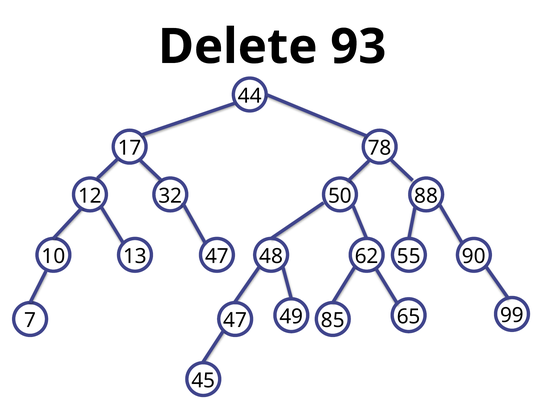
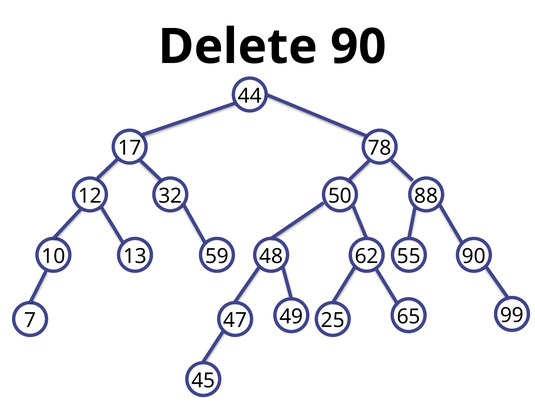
Delete 93: 93 -> 90
13 47: 47 -> 59
85: 85 -> 25
